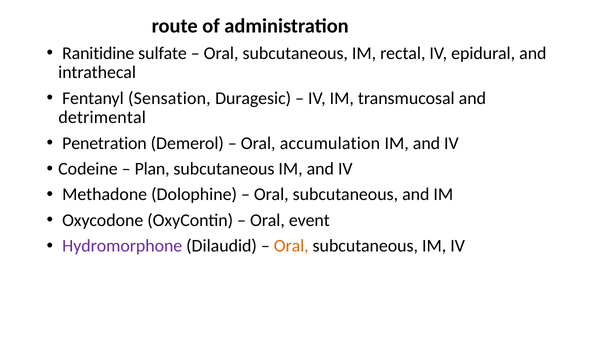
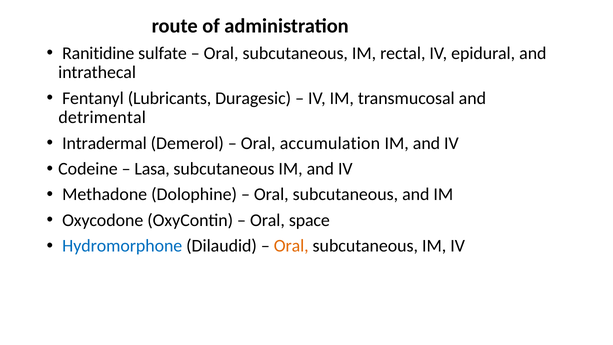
Sensation: Sensation -> Lubricants
Penetration: Penetration -> Intradermal
Plan: Plan -> Lasa
event: event -> space
Hydromorphone colour: purple -> blue
